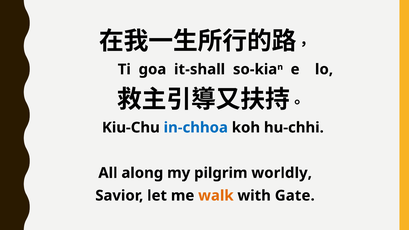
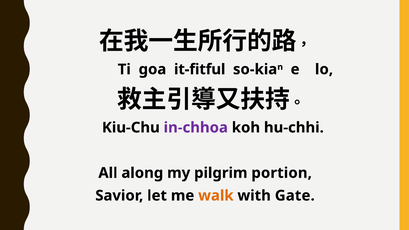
it-shall: it-shall -> it-fitful
in-chhoa colour: blue -> purple
worldly: worldly -> portion
